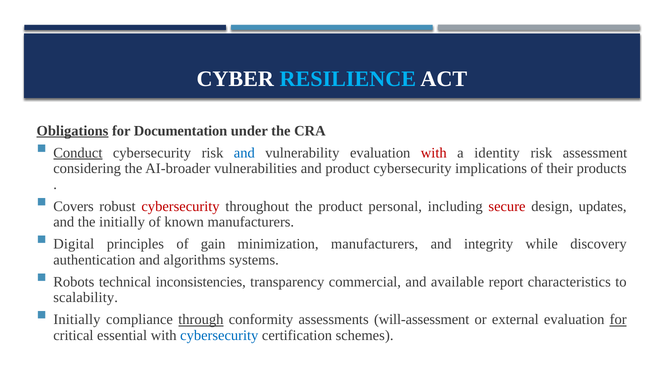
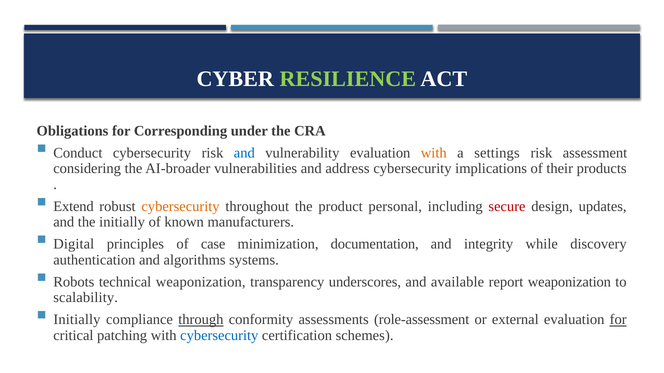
RESILIENCE colour: light blue -> light green
Obligations underline: present -> none
Documentation: Documentation -> Corresponding
Conduct underline: present -> none
with at (434, 153) colour: red -> orange
identity: identity -> settings
and product: product -> address
Covers: Covers -> Extend
cybersecurity at (181, 207) colour: red -> orange
gain: gain -> case
minimization manufacturers: manufacturers -> documentation
technical inconsistencies: inconsistencies -> weaponization
commercial: commercial -> underscores
report characteristics: characteristics -> weaponization
will-assessment: will-assessment -> role-assessment
essential: essential -> patching
